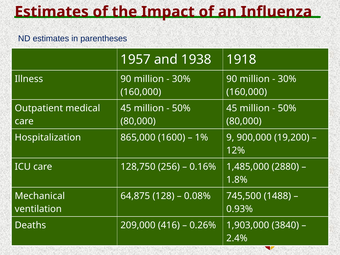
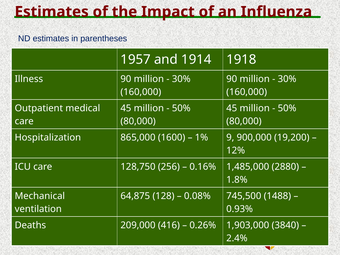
1938: 1938 -> 1914
